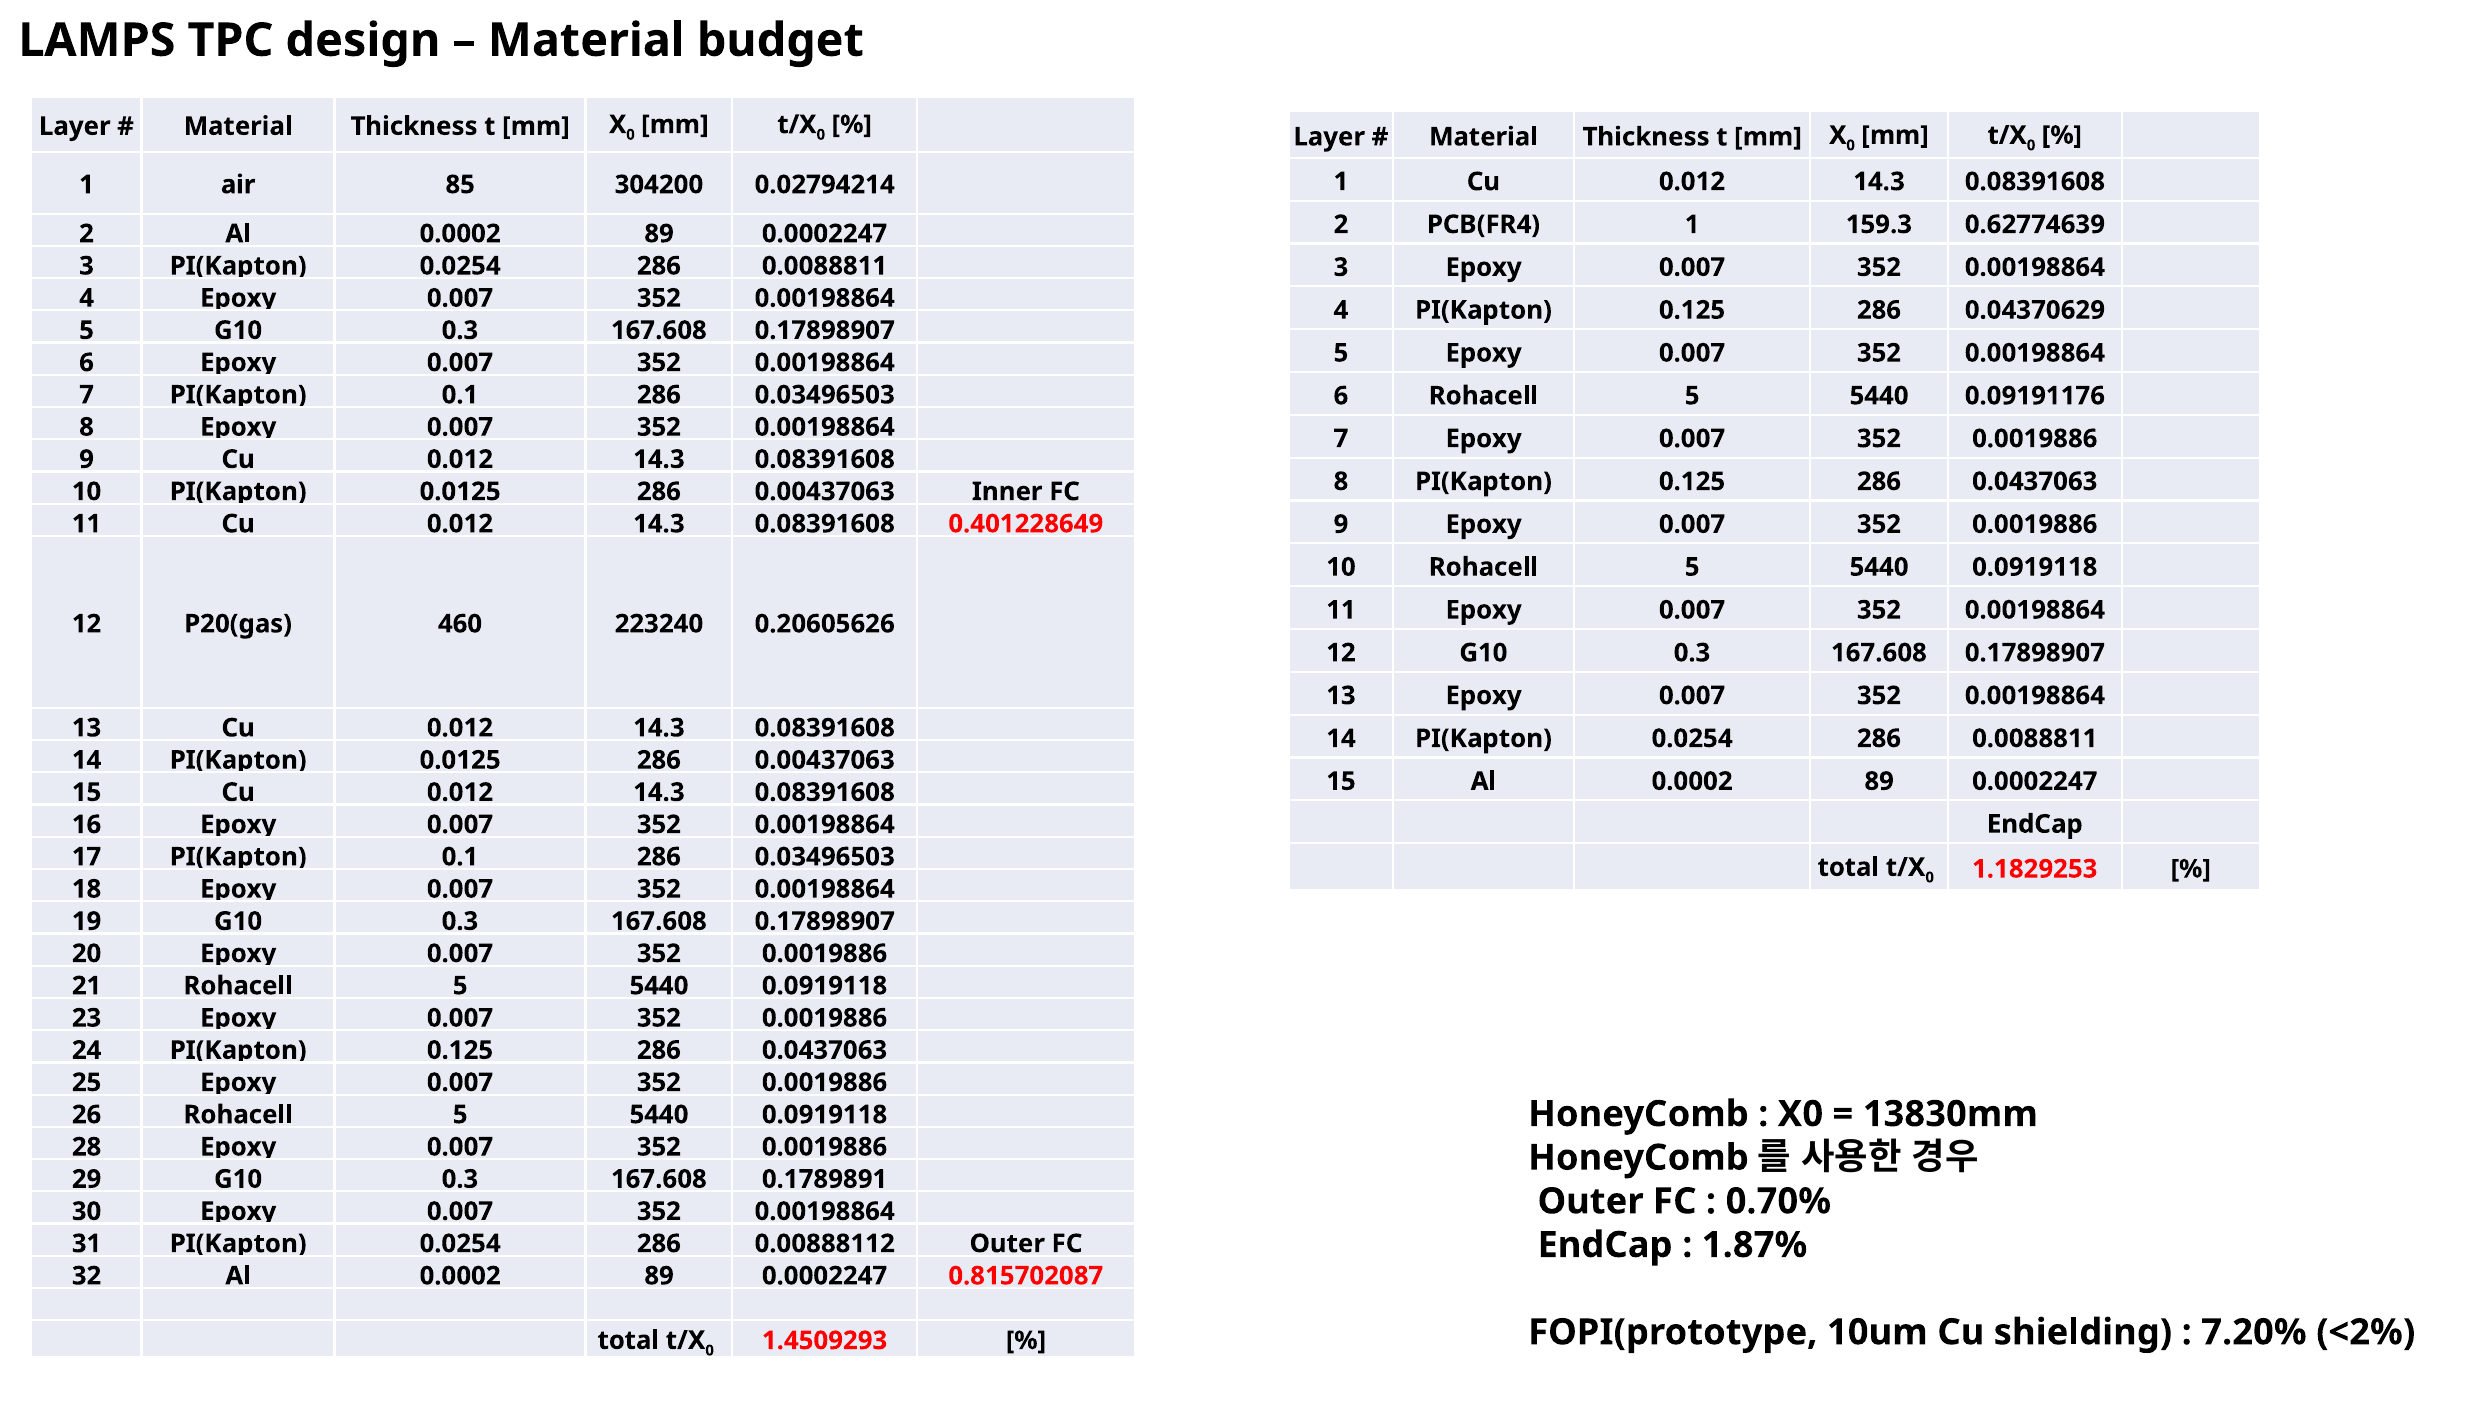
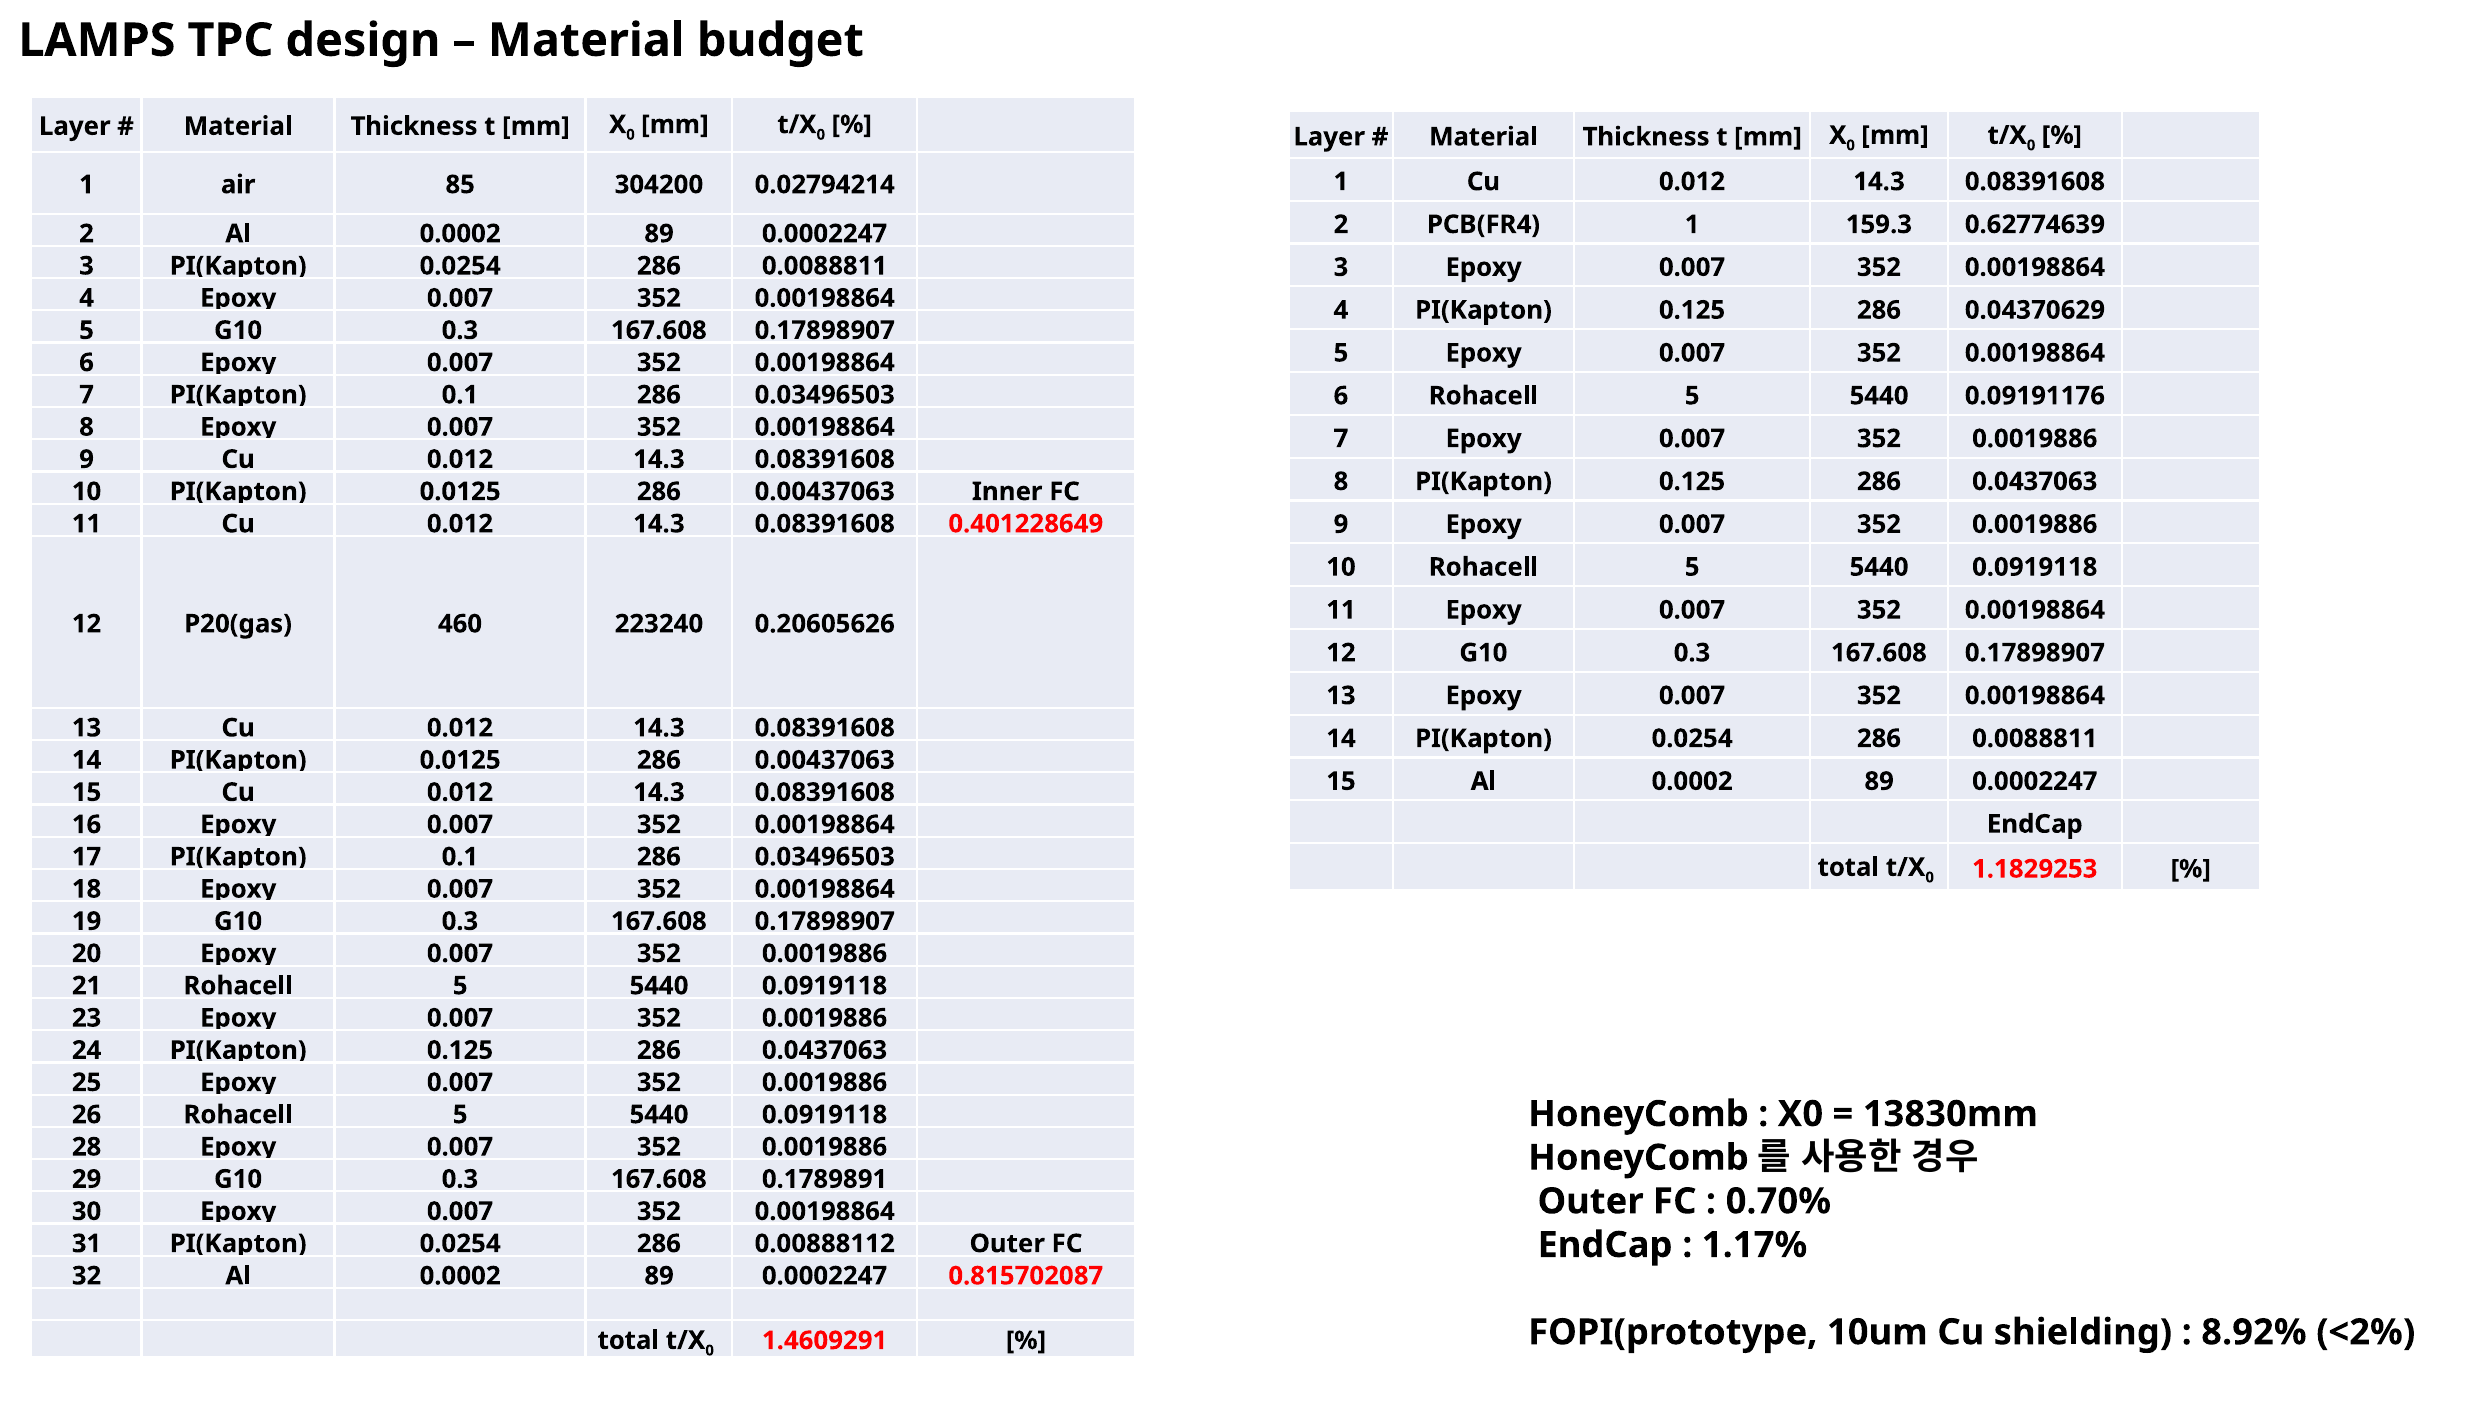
1.87%: 1.87% -> 1.17%
7.20%: 7.20% -> 8.92%
1.4509293: 1.4509293 -> 1.4609291
